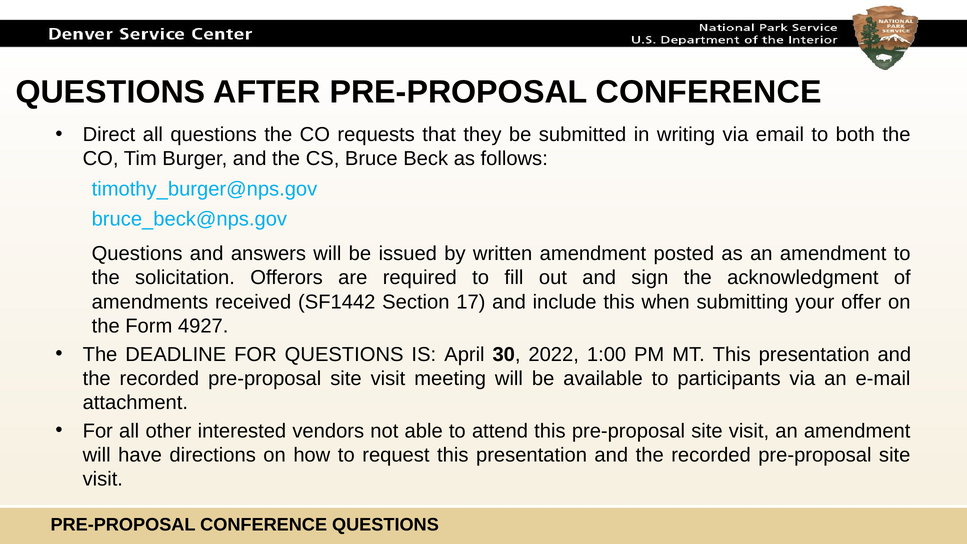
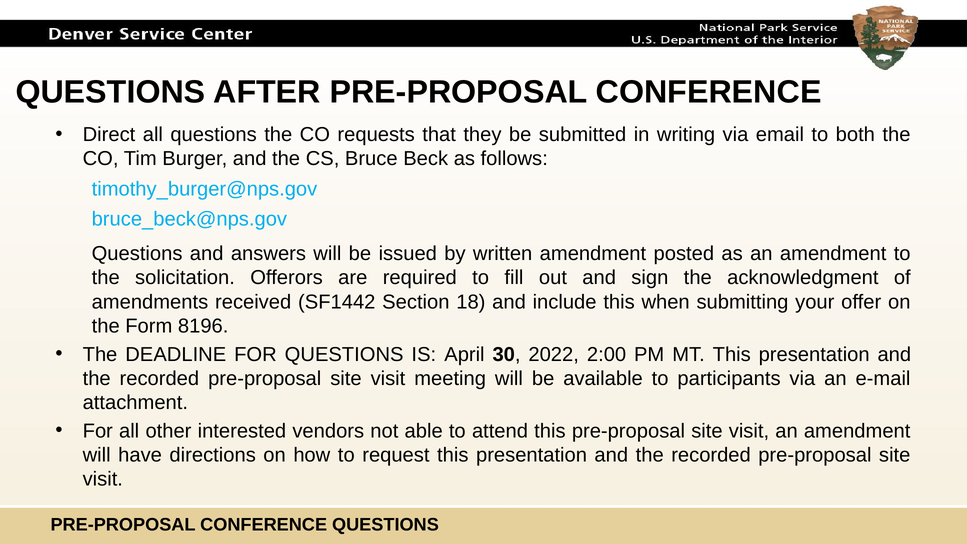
17: 17 -> 18
4927: 4927 -> 8196
1:00: 1:00 -> 2:00
